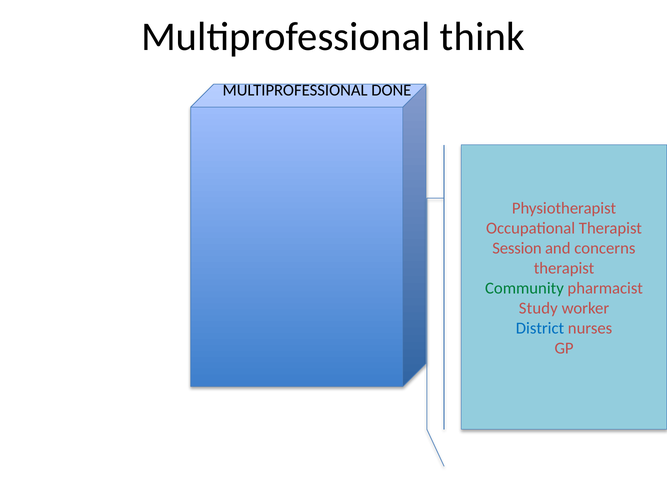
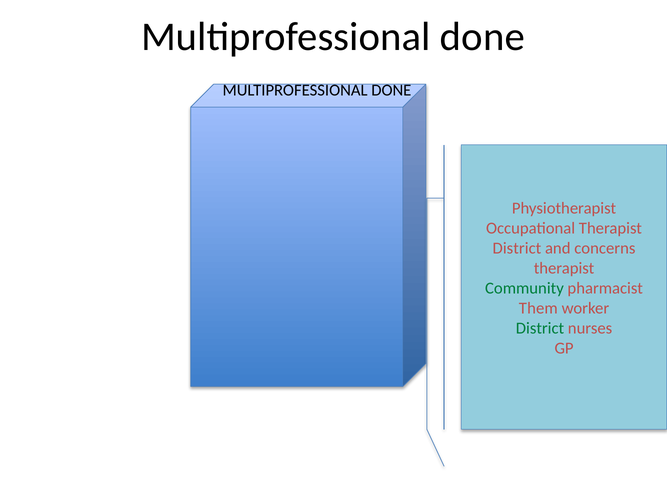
think at (482, 37): think -> done
Session at (517, 248): Session -> District
Study: Study -> Them
District at (540, 328) colour: blue -> green
